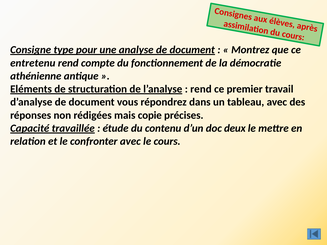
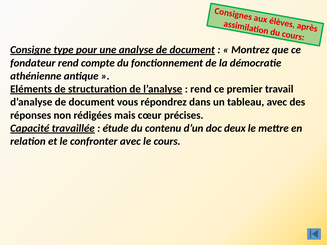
entretenu: entretenu -> fondateur
copie: copie -> cœur
